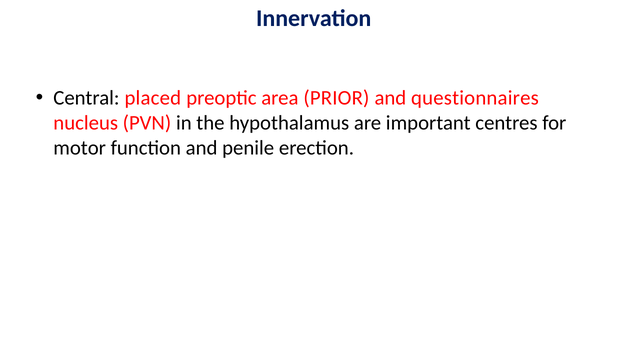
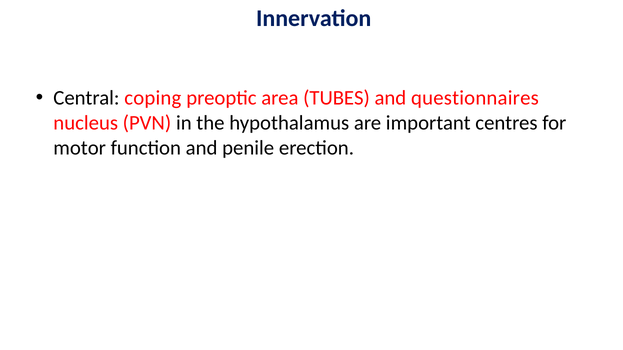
placed: placed -> coping
PRIOR: PRIOR -> TUBES
